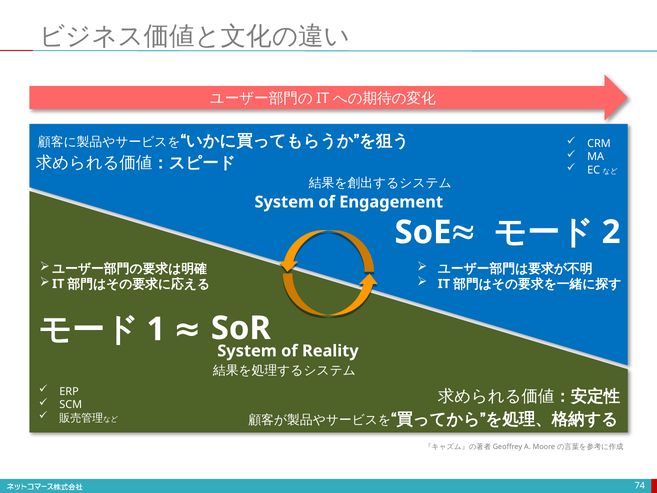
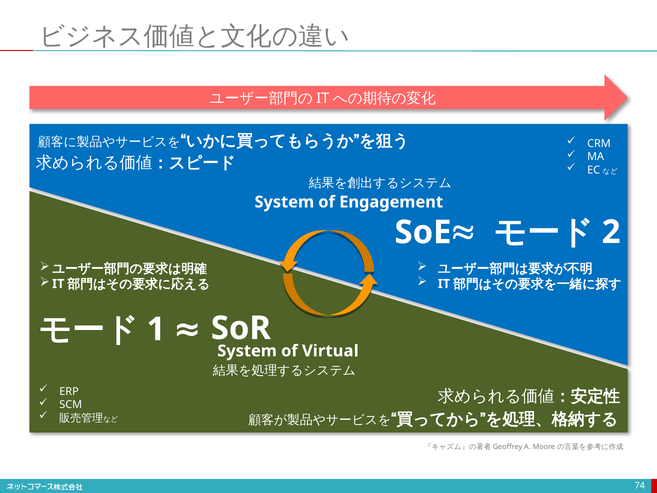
Reality: Reality -> Virtual
